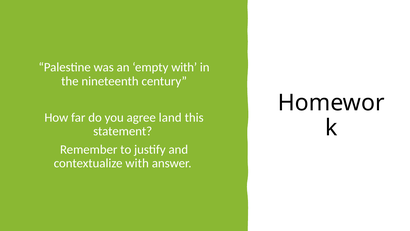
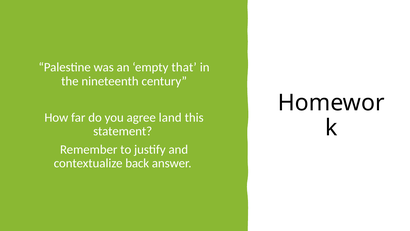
empty with: with -> that
contextualize with: with -> back
